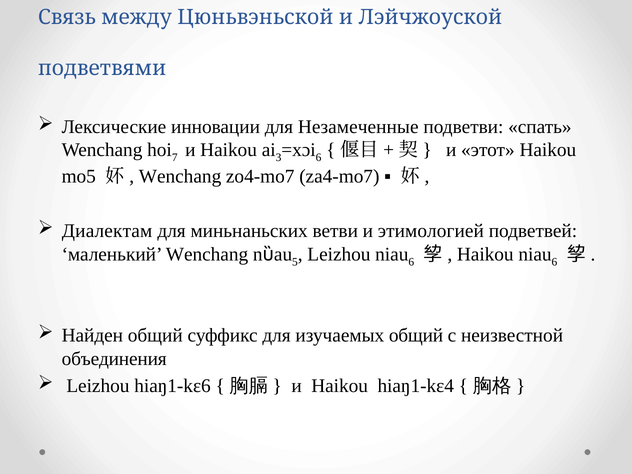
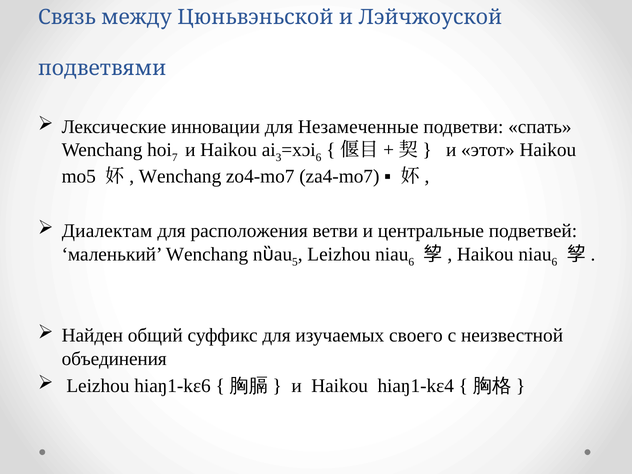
миньнаньских: миньнаньских -> расположения
этимологией: этимологией -> центральные
изучаемых общий: общий -> своего
